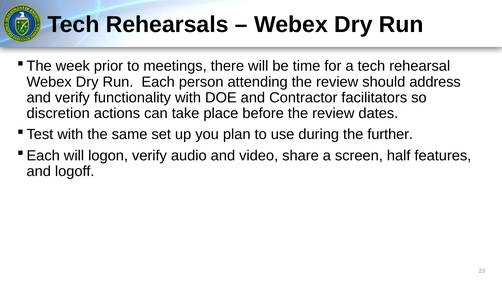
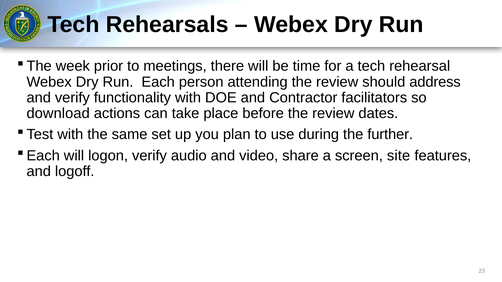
discretion: discretion -> download
half: half -> site
